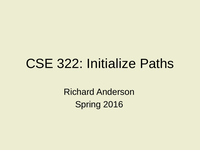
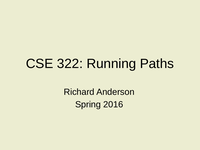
Initialize: Initialize -> Running
